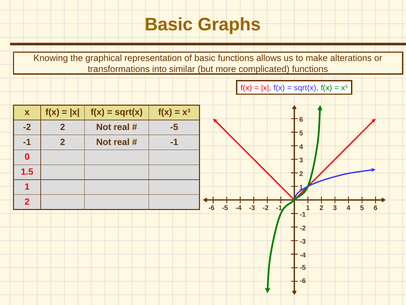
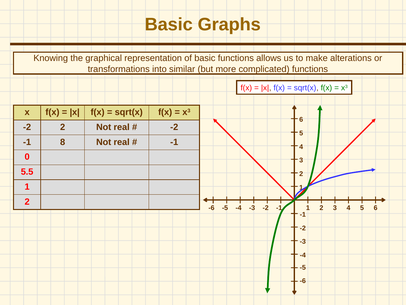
-5 at (174, 127): -5 -> -2
-1 2: 2 -> 8
1.5: 1.5 -> 5.5
